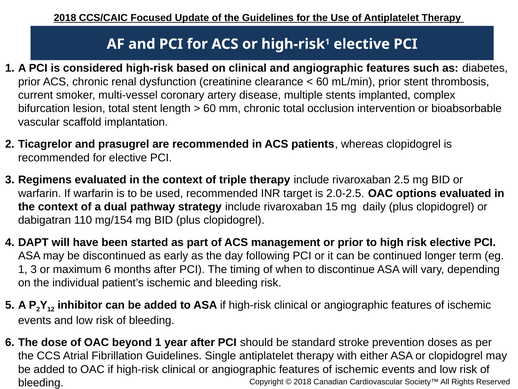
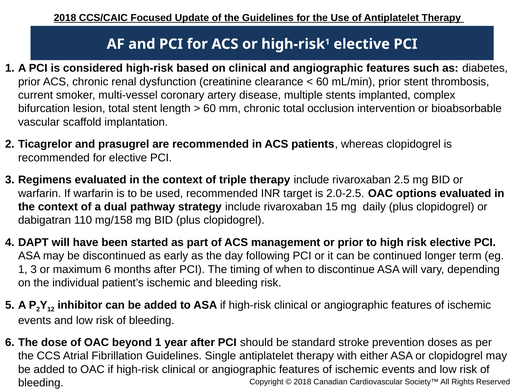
mg/154: mg/154 -> mg/158
